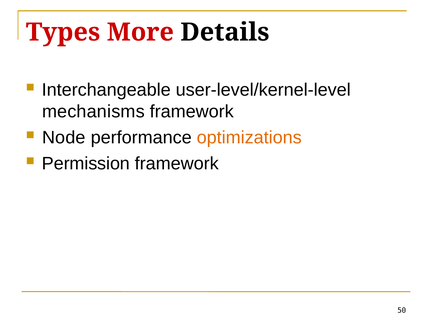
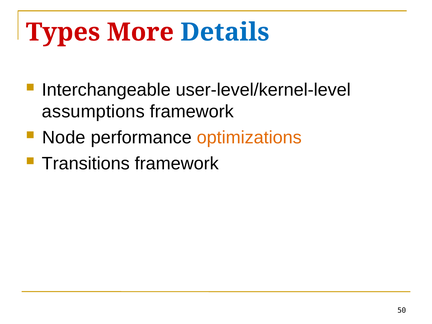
Details colour: black -> blue
mechanisms: mechanisms -> assumptions
Permission: Permission -> Transitions
